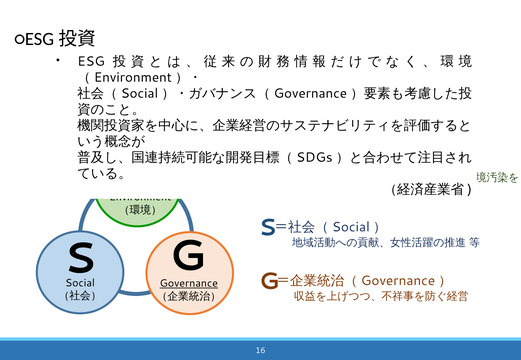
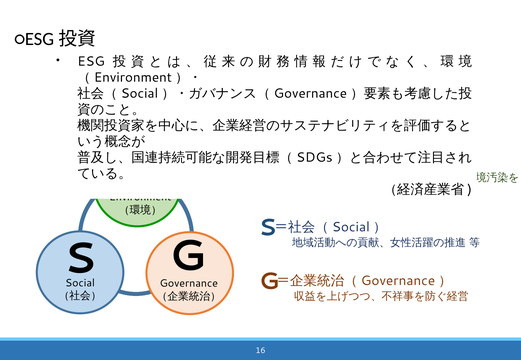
Governance underline: present -> none
